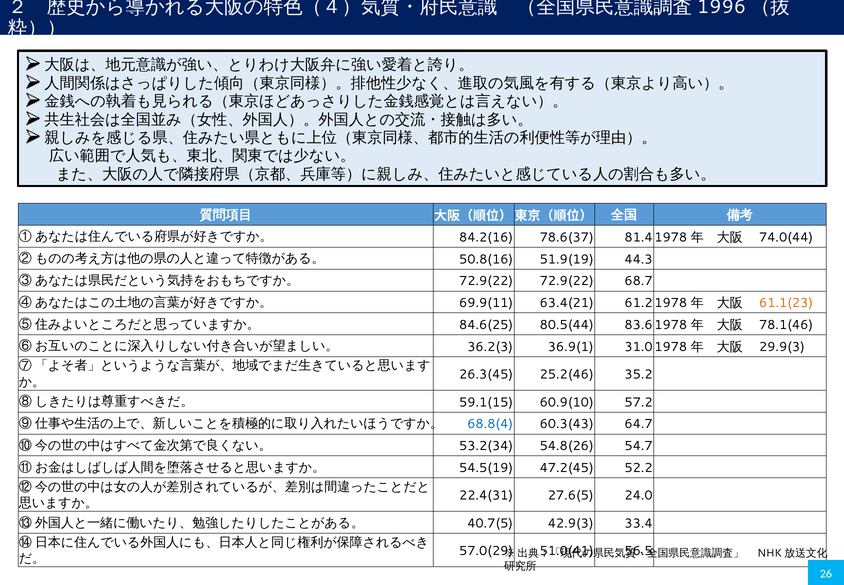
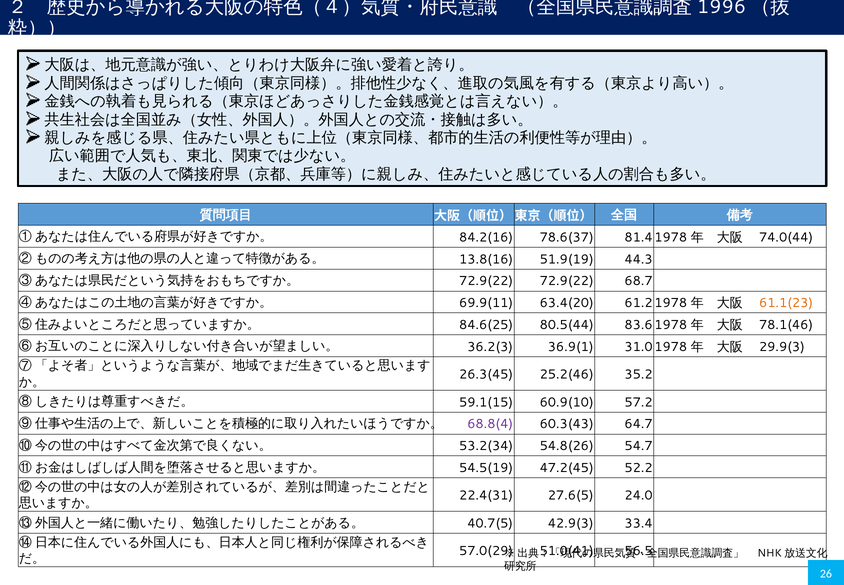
50.8(16: 50.8(16 -> 13.8(16
63.4(21: 63.4(21 -> 63.4(20
68.8(4 colour: blue -> purple
